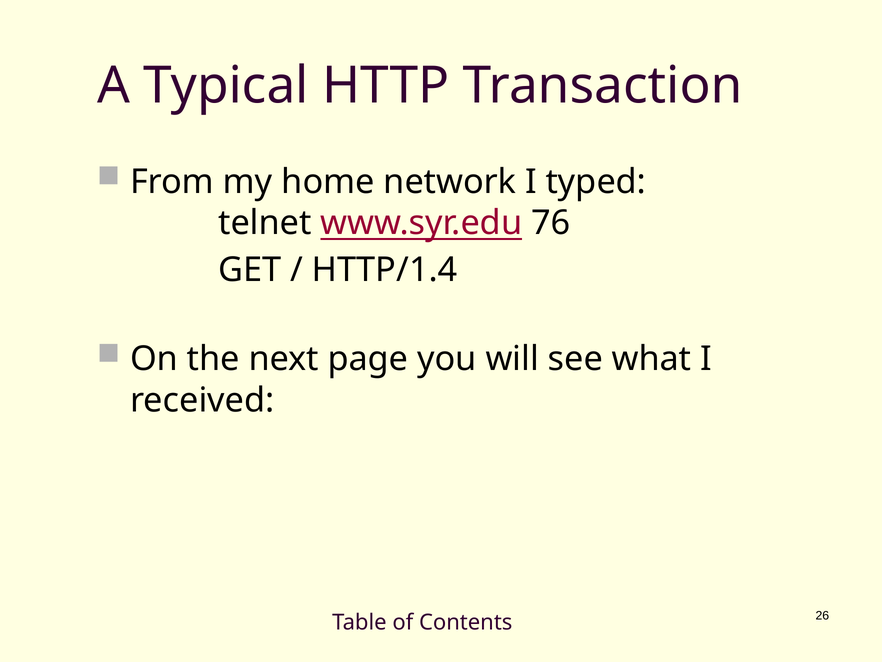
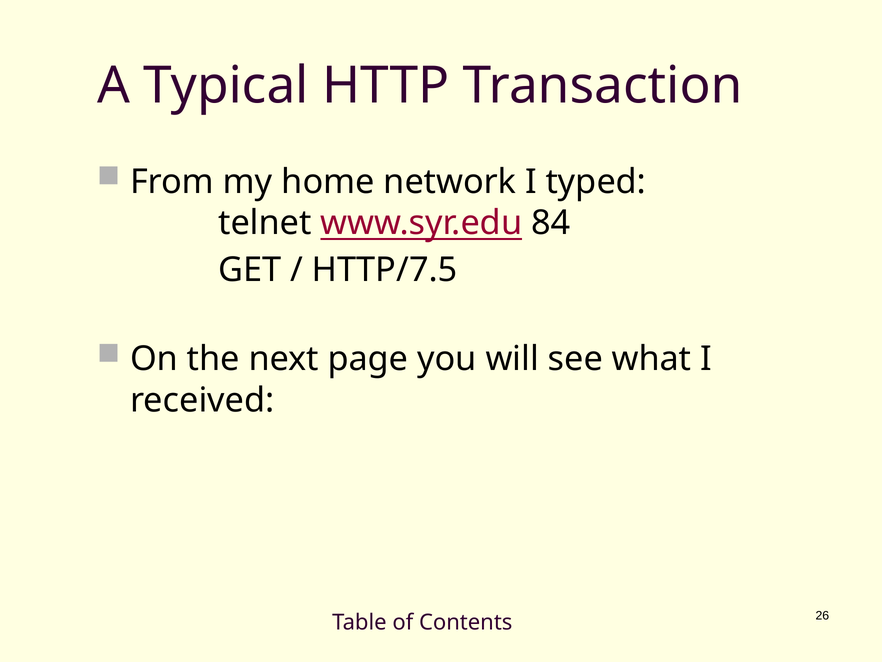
76: 76 -> 84
HTTP/1.4: HTTP/1.4 -> HTTP/7.5
